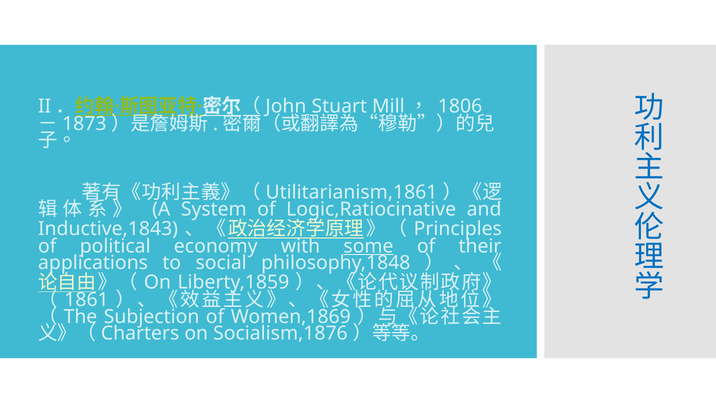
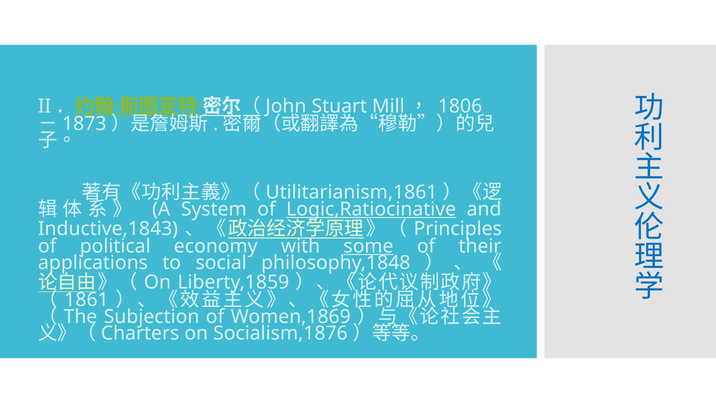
Logic,Ratiocinative underline: none -> present
